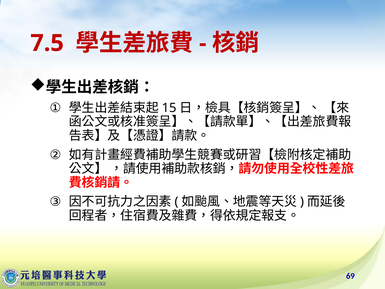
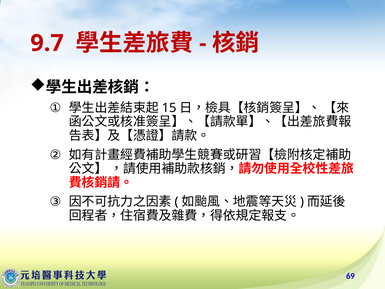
7.5: 7.5 -> 9.7
